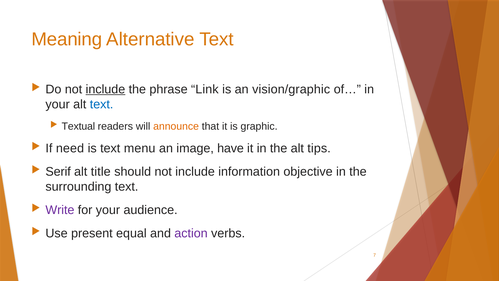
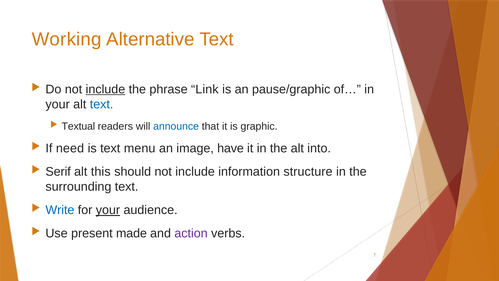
Meaning: Meaning -> Working
vision/graphic: vision/graphic -> pause/graphic
announce colour: orange -> blue
tips: tips -> into
title: title -> this
objective: objective -> structure
Write colour: purple -> blue
your at (108, 210) underline: none -> present
equal: equal -> made
